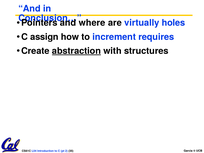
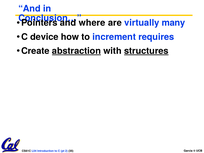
holes: holes -> many
assign: assign -> device
structures underline: none -> present
